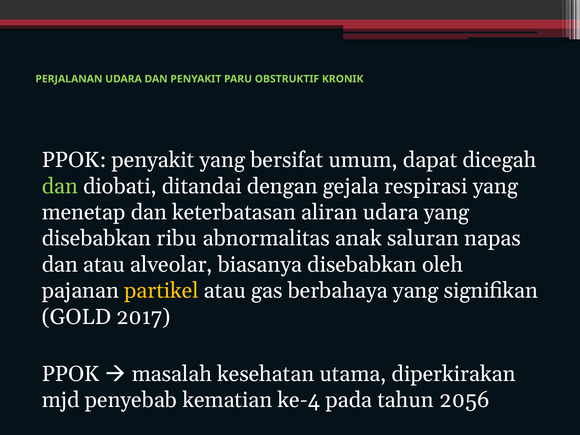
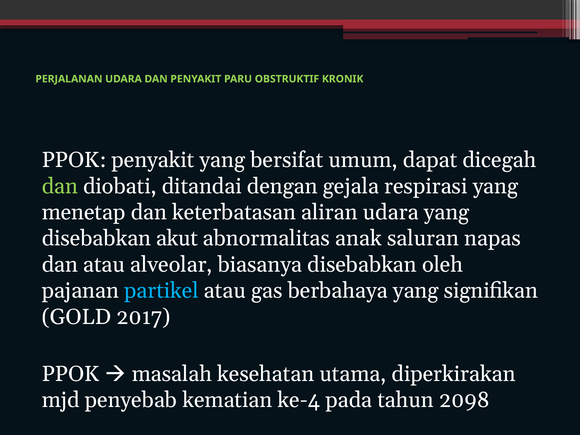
ribu: ribu -> akut
partikel colour: yellow -> light blue
2056: 2056 -> 2098
